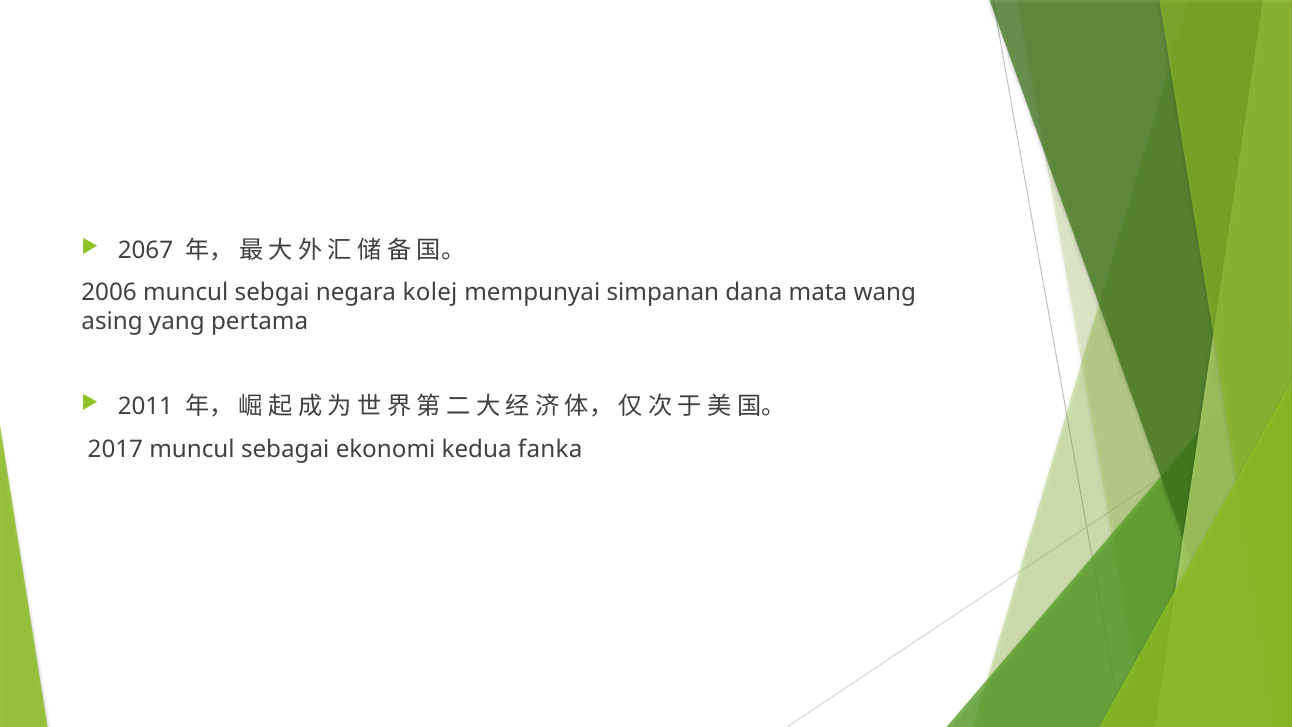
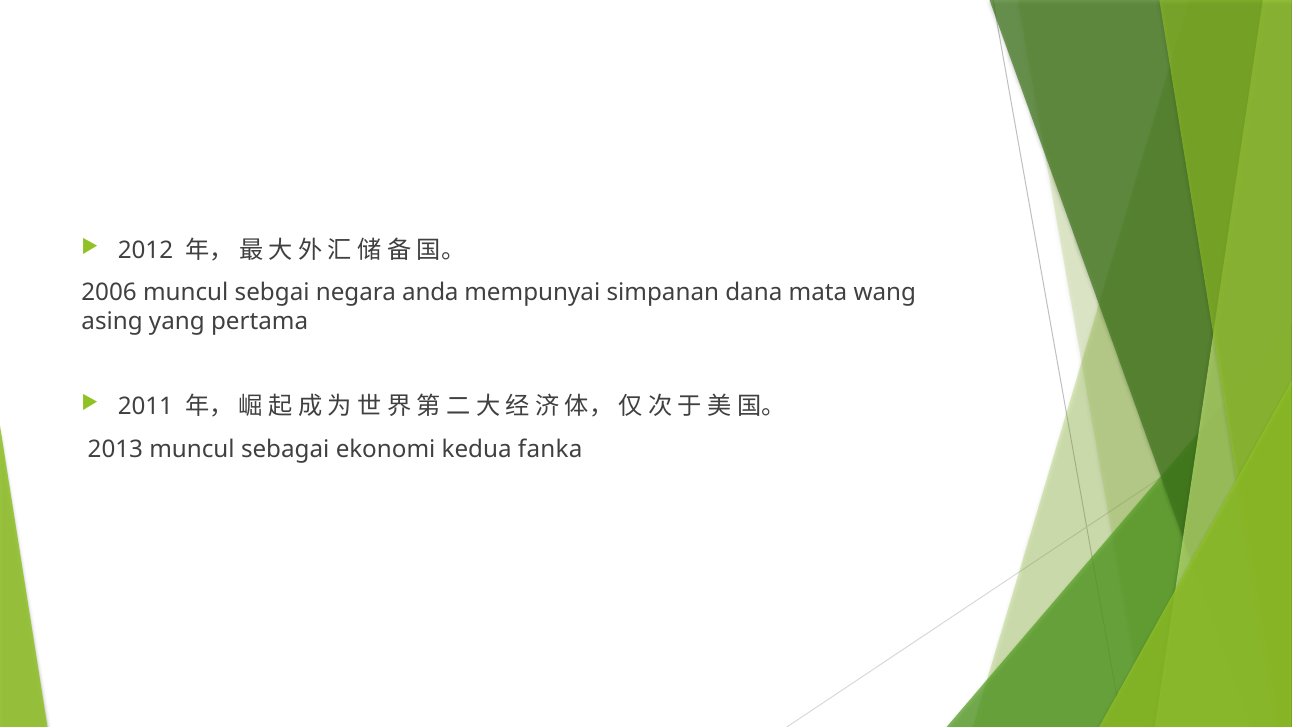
2067: 2067 -> 2012
kolej: kolej -> anda
2017: 2017 -> 2013
